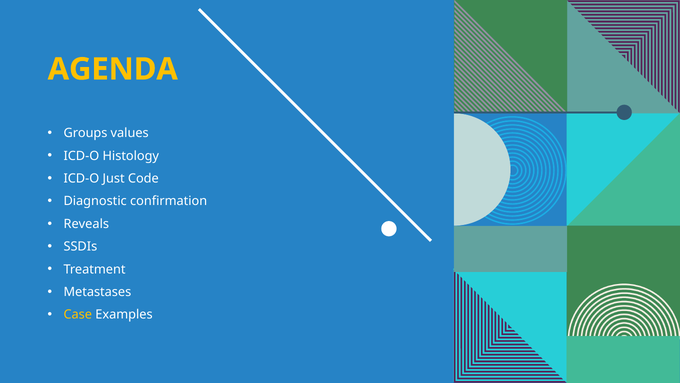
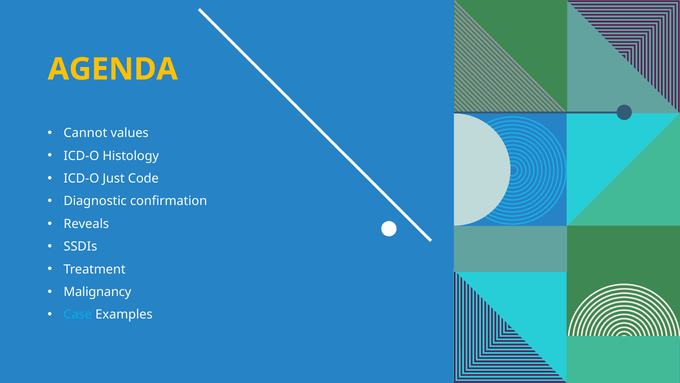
Groups: Groups -> Cannot
Metastases: Metastases -> Malignancy
Case colour: yellow -> light blue
